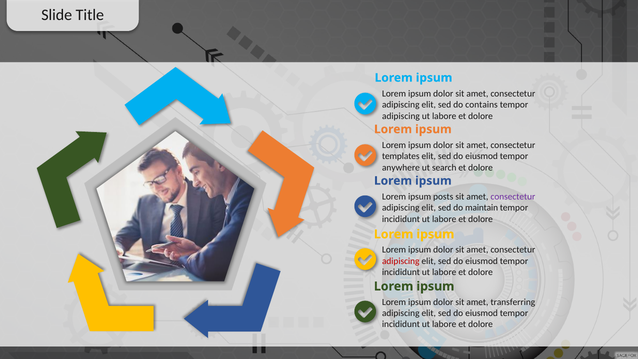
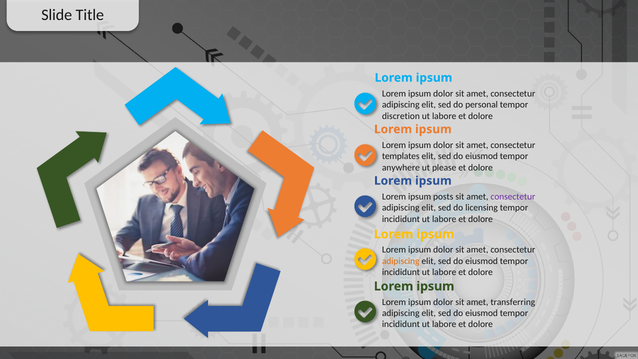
contains: contains -> personal
adipiscing at (401, 116): adipiscing -> discretion
search: search -> please
maintain: maintain -> licensing
adipiscing at (401, 261) colour: red -> orange
